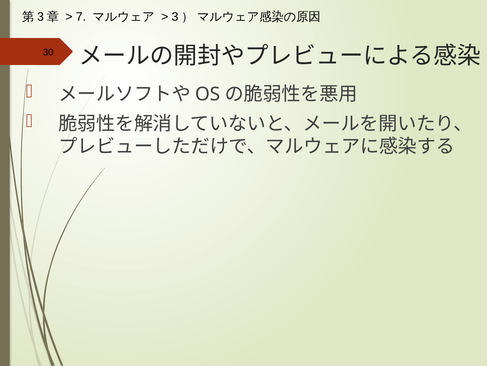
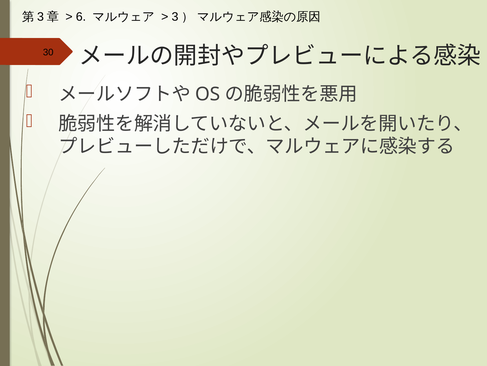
7: 7 -> 6
